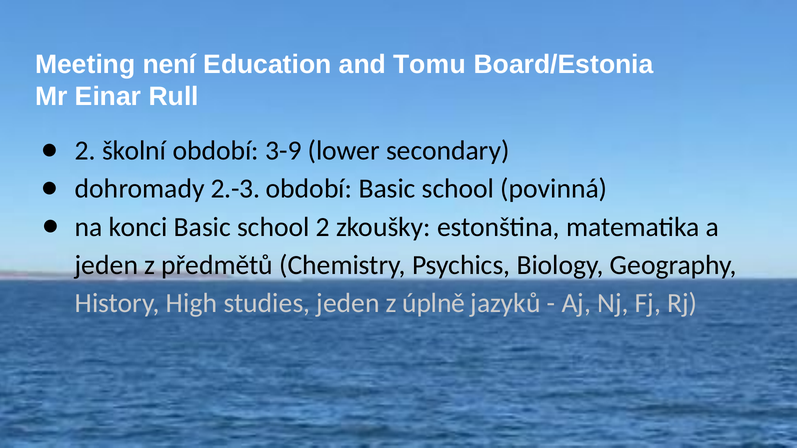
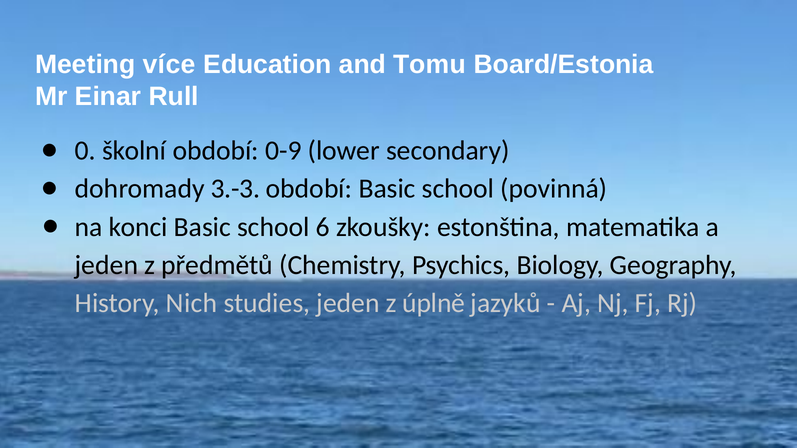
není: není -> více
2 at (85, 151): 2 -> 0
3-9: 3-9 -> 0-9
2.-3: 2.-3 -> 3.-3
school 2: 2 -> 6
High: High -> Nich
